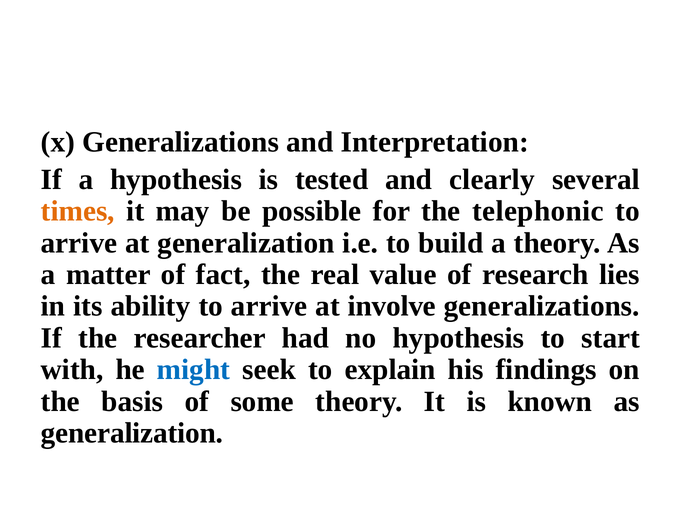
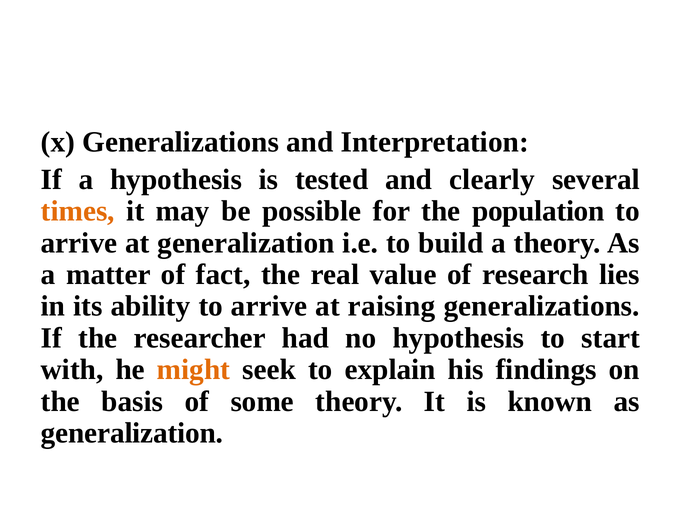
telephonic: telephonic -> population
involve: involve -> raising
might colour: blue -> orange
